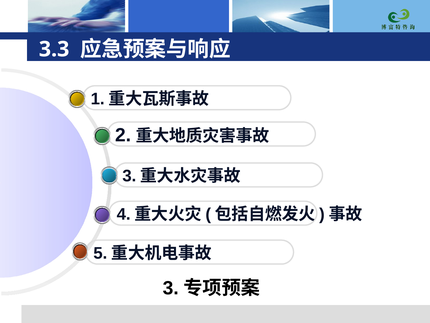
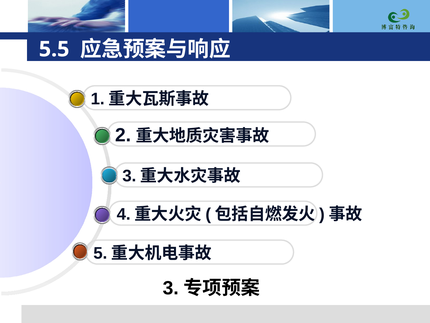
3.3: 3.3 -> 5.5
